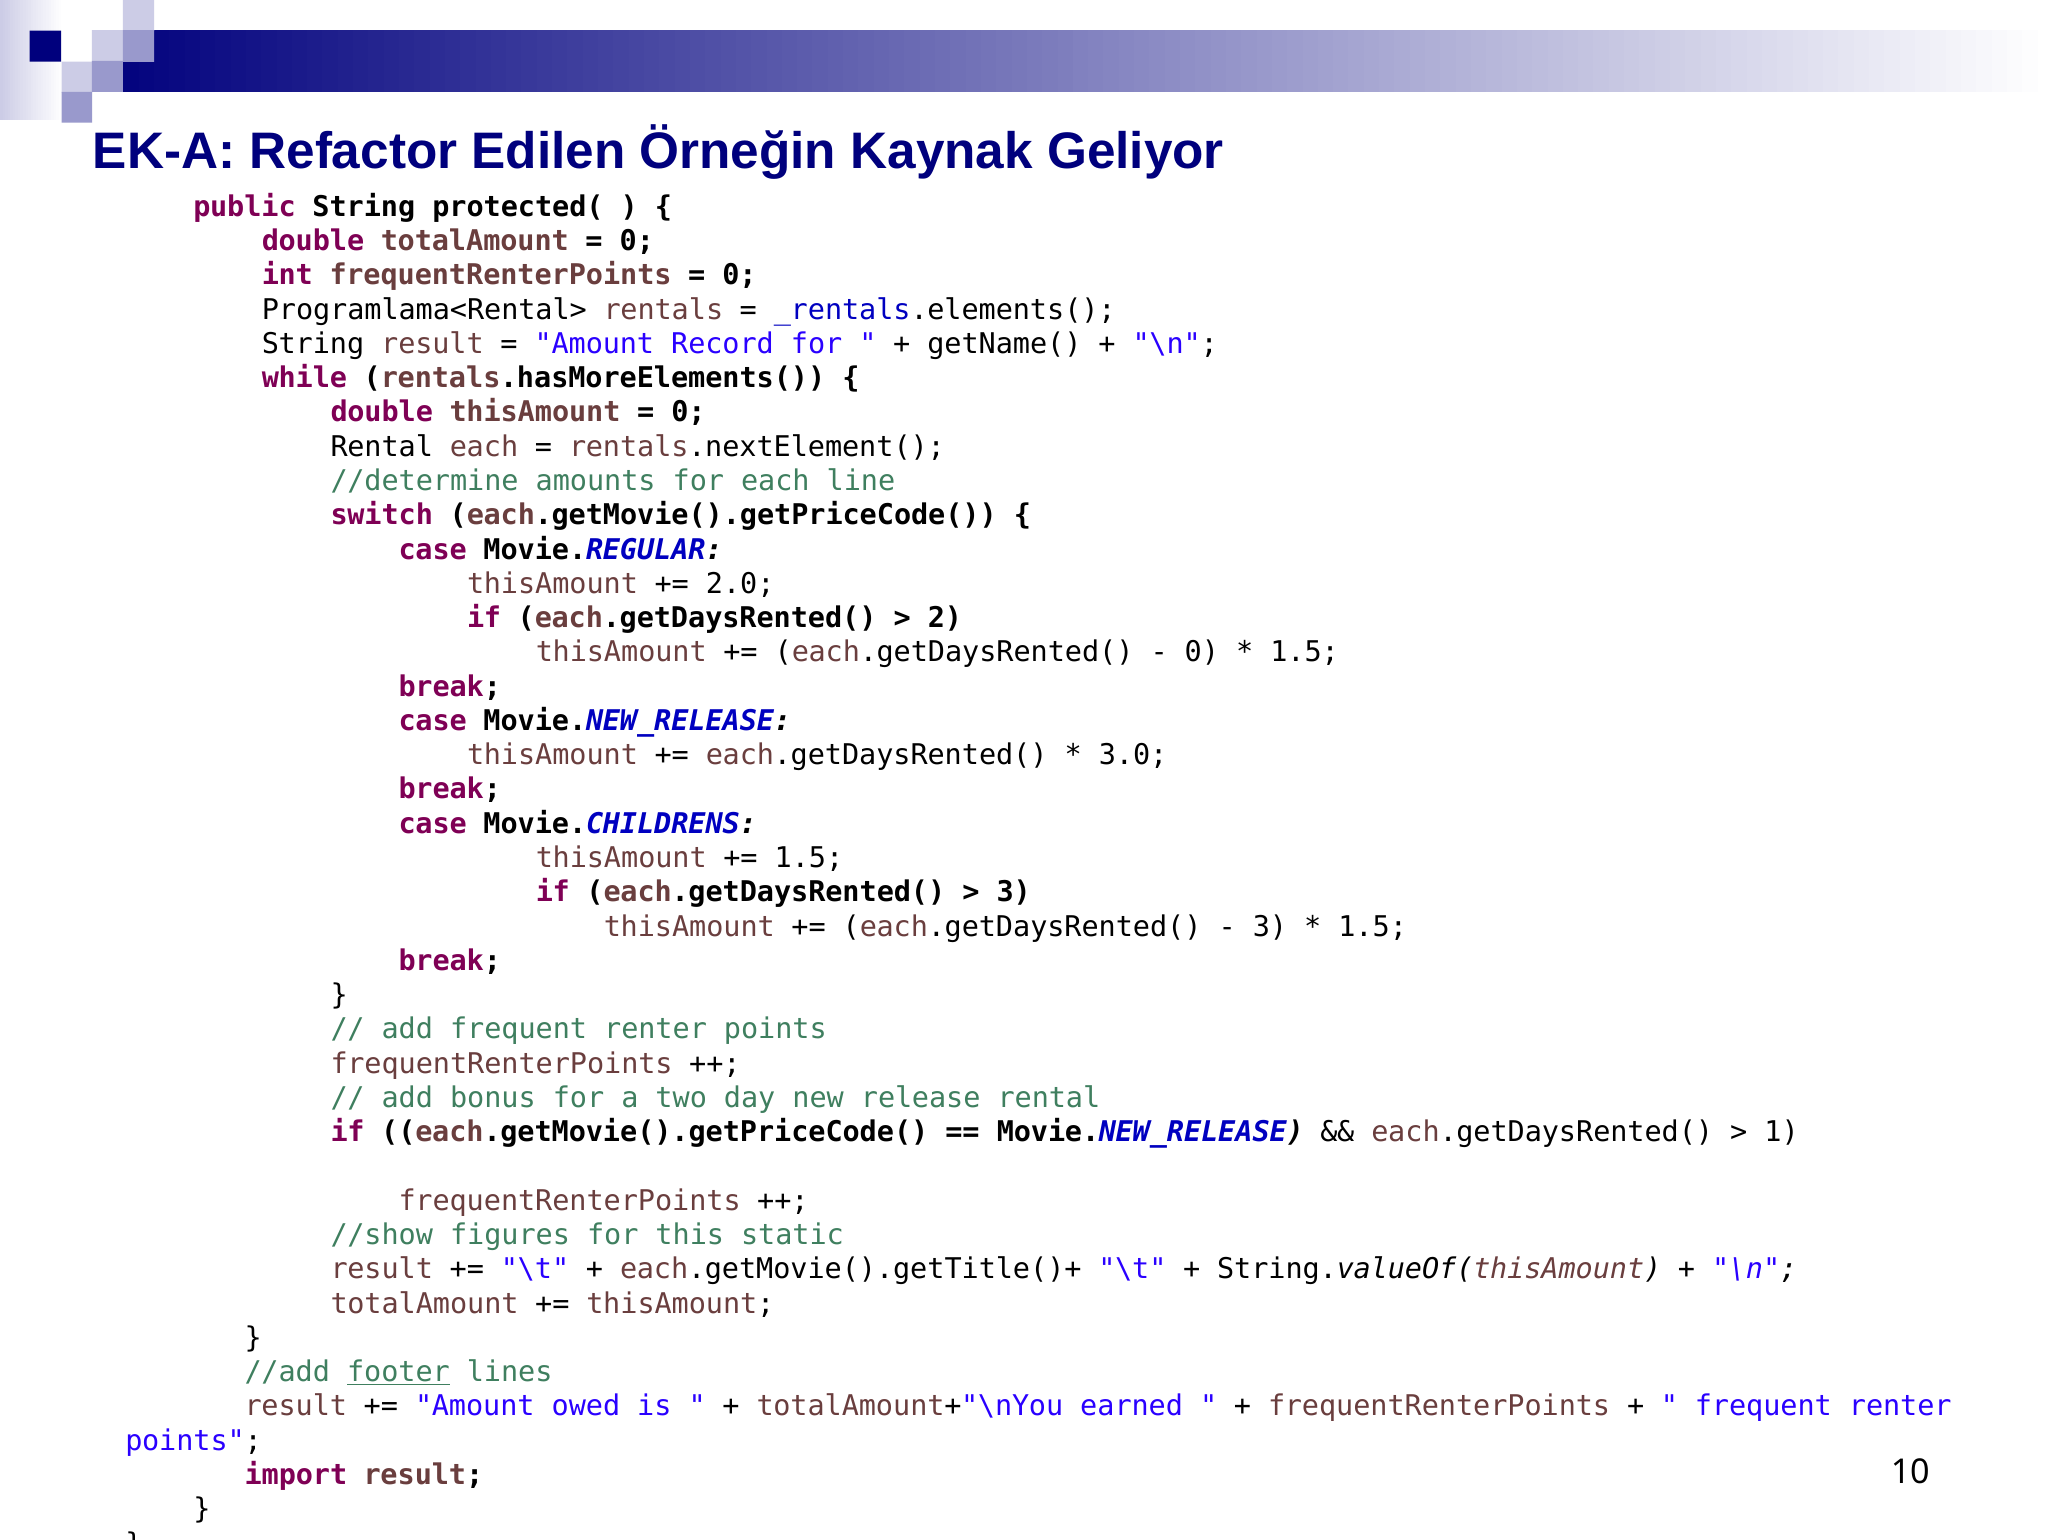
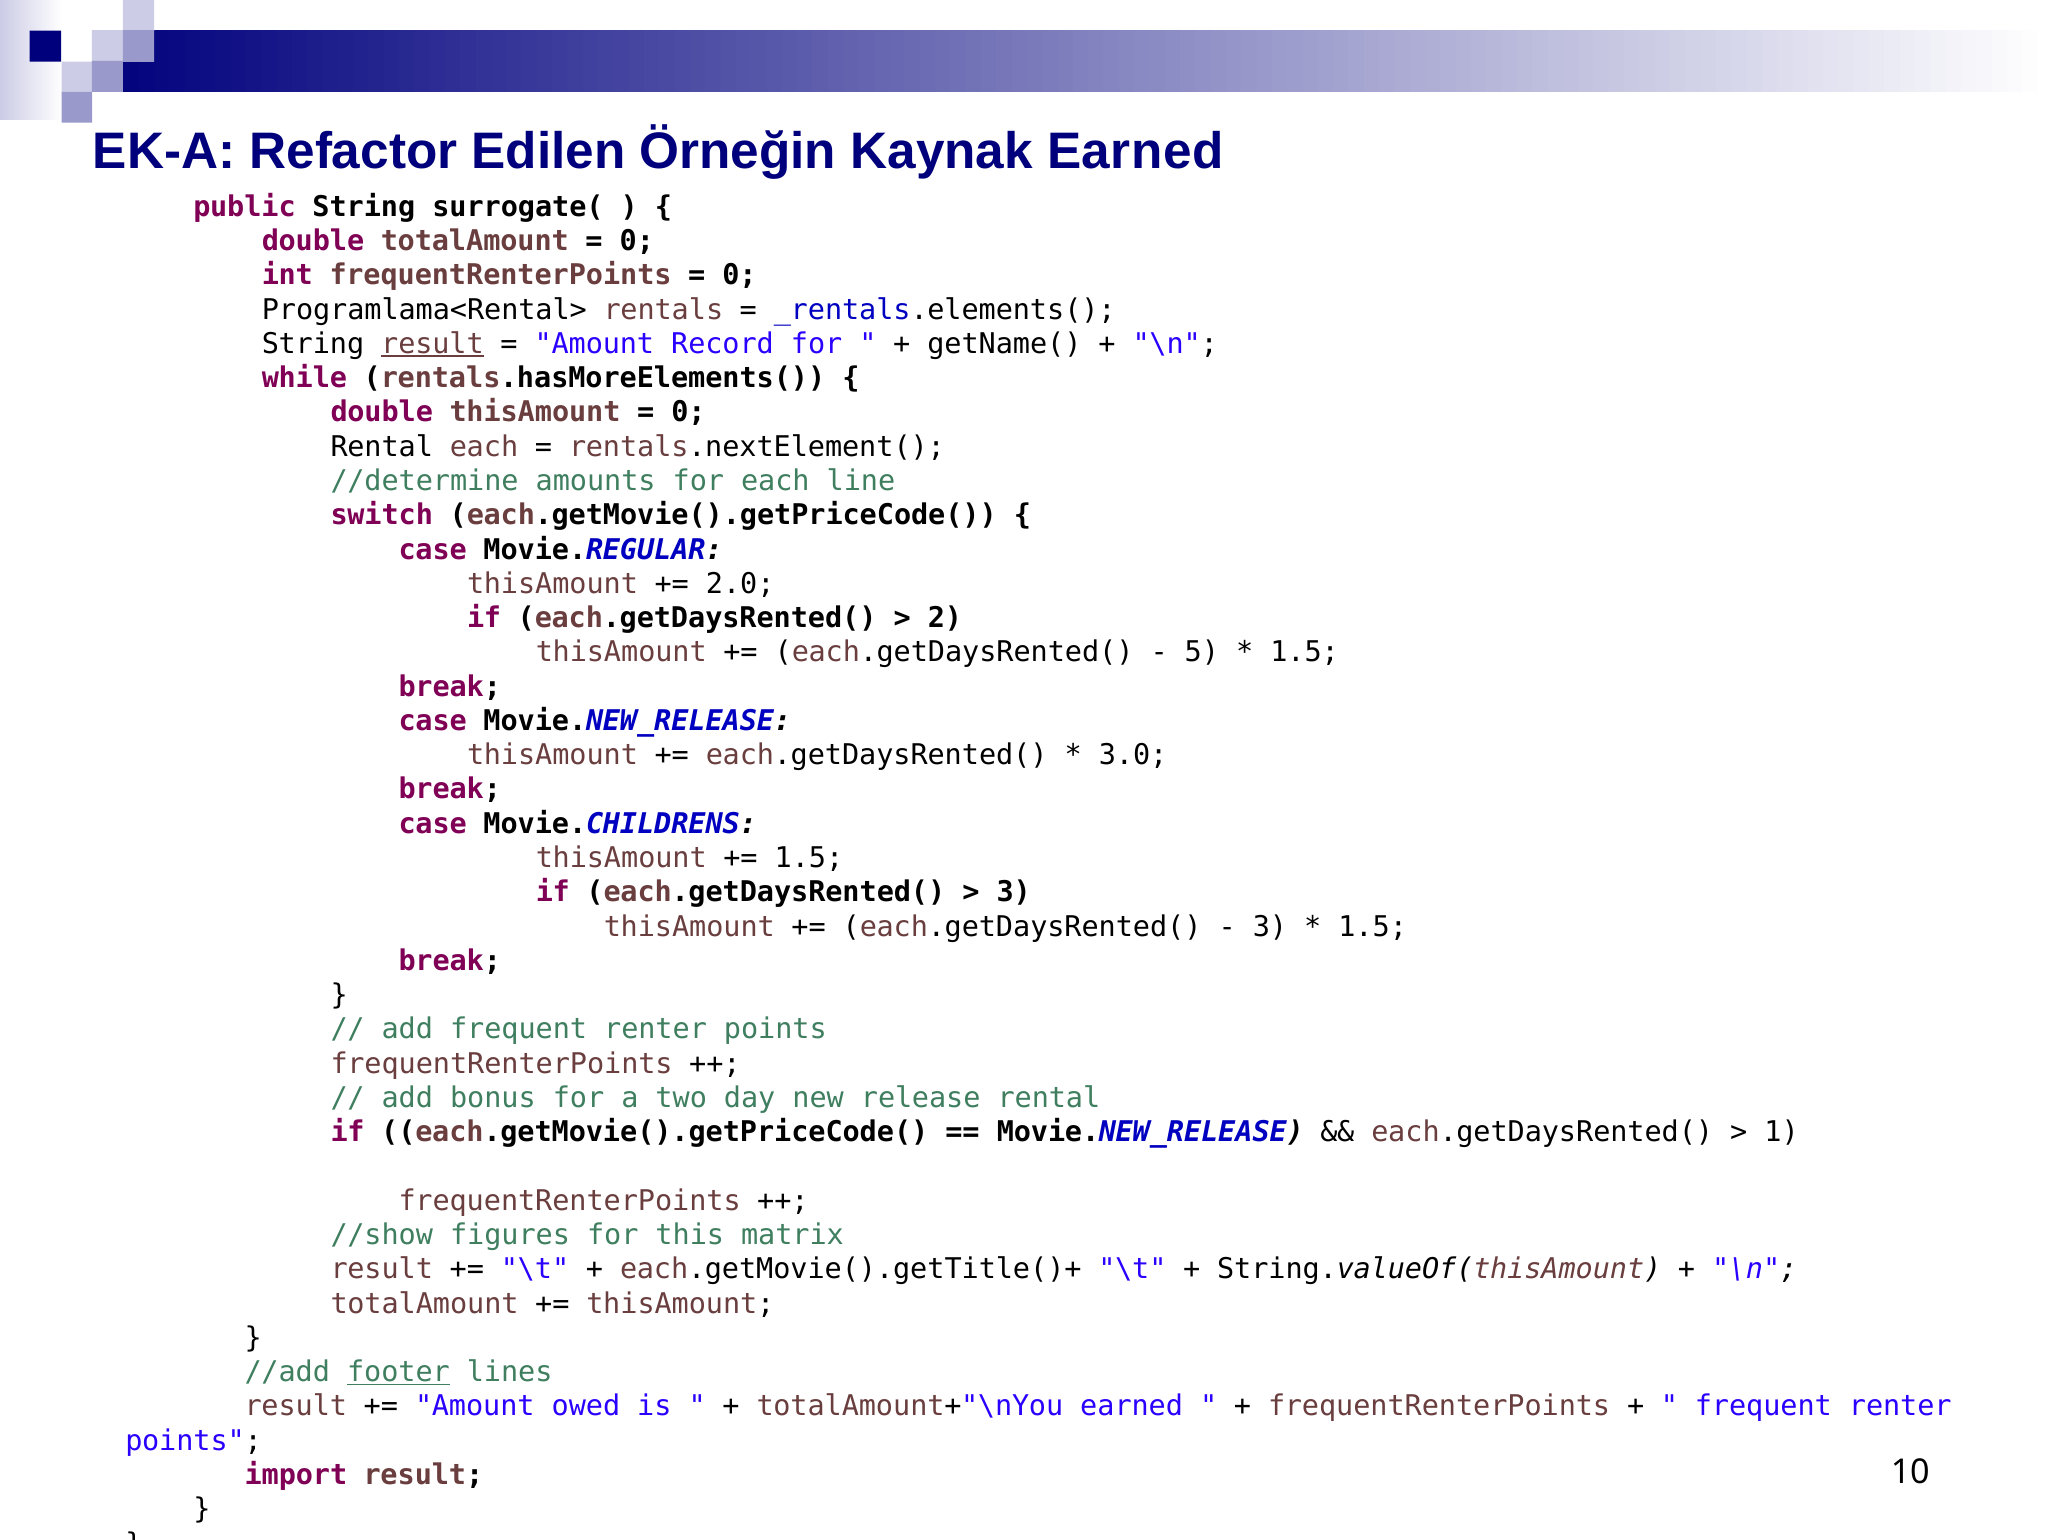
Kaynak Geliyor: Geliyor -> Earned
protected(: protected( -> surrogate(
result at (432, 344) underline: none -> present
0 at (1202, 652): 0 -> 5
static: static -> matrix
